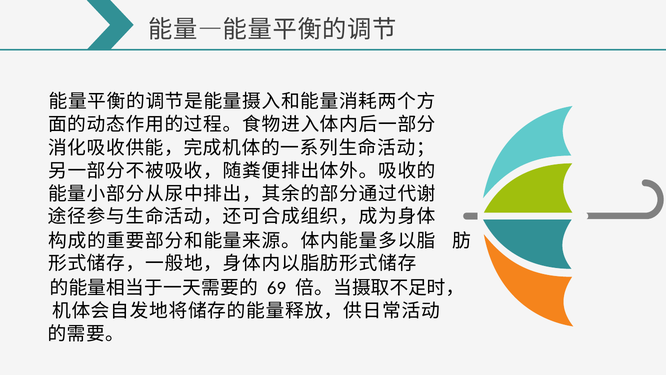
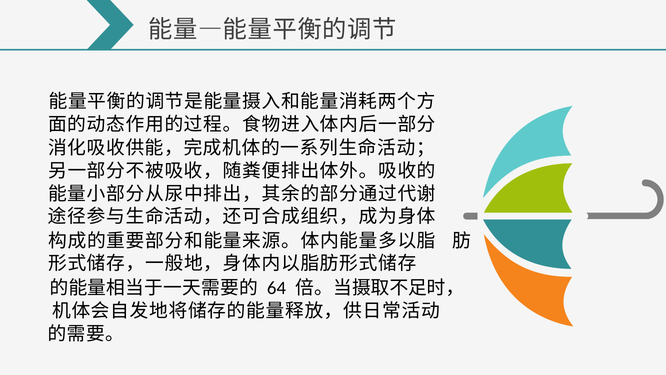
69: 69 -> 64
